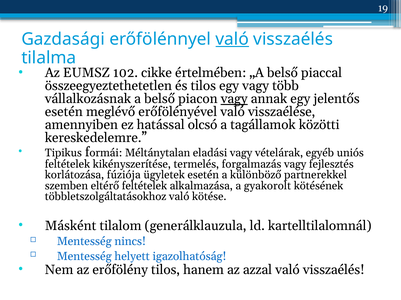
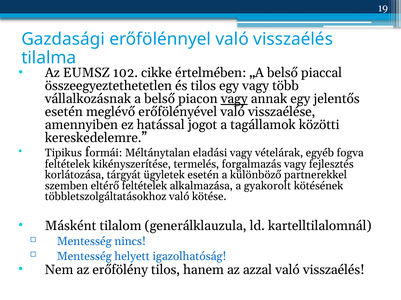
való at (232, 39) underline: present -> none
olcsó: olcsó -> jogot
uniós: uniós -> fogva
fúziója: fúziója -> tárgyát
